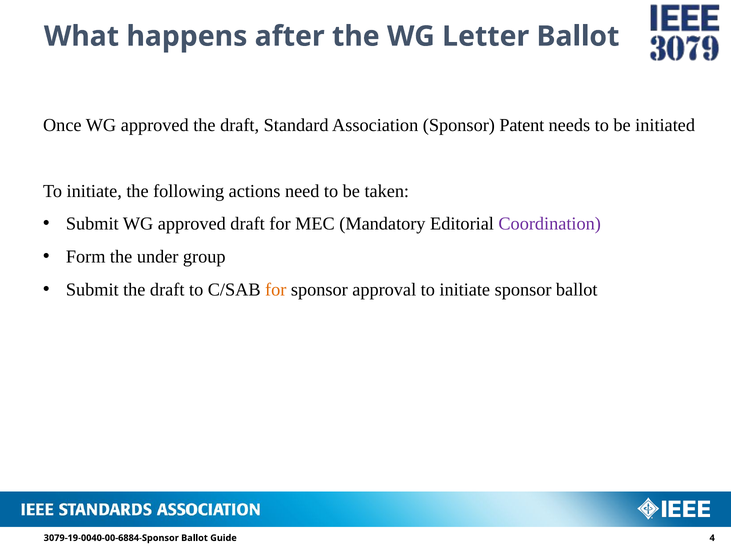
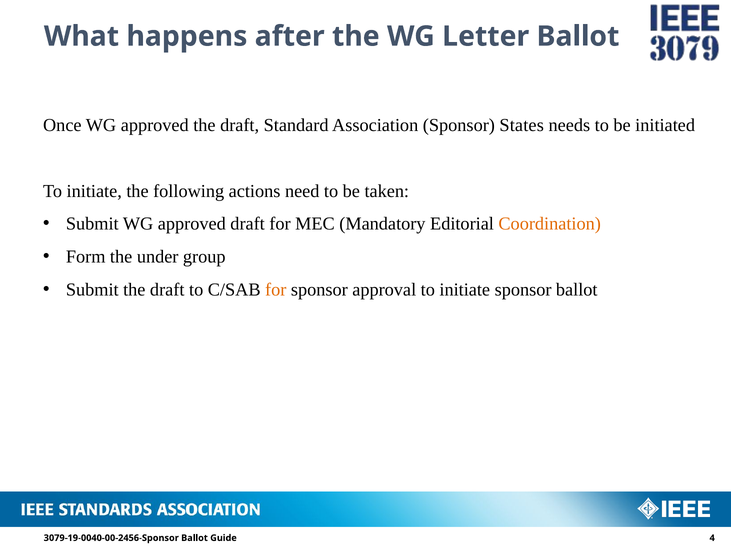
Patent: Patent -> States
Coordination colour: purple -> orange
3079-19-0040-00-6884-Sponsor: 3079-19-0040-00-6884-Sponsor -> 3079-19-0040-00-2456-Sponsor
